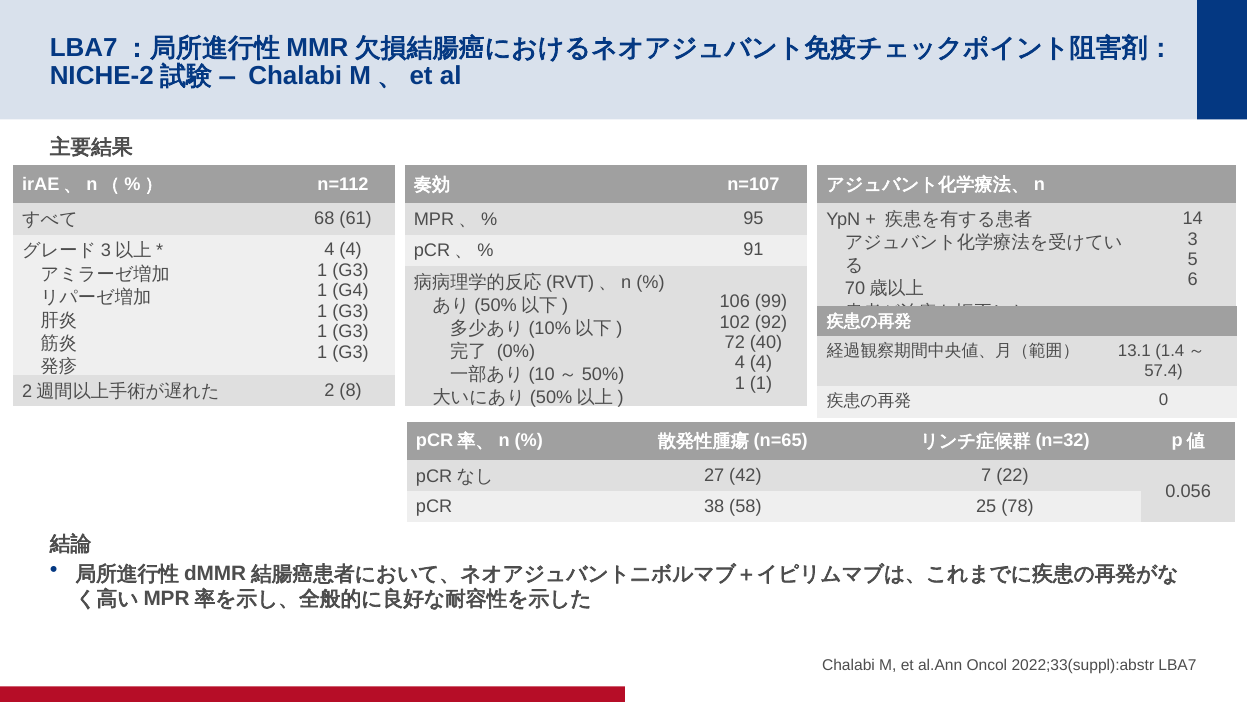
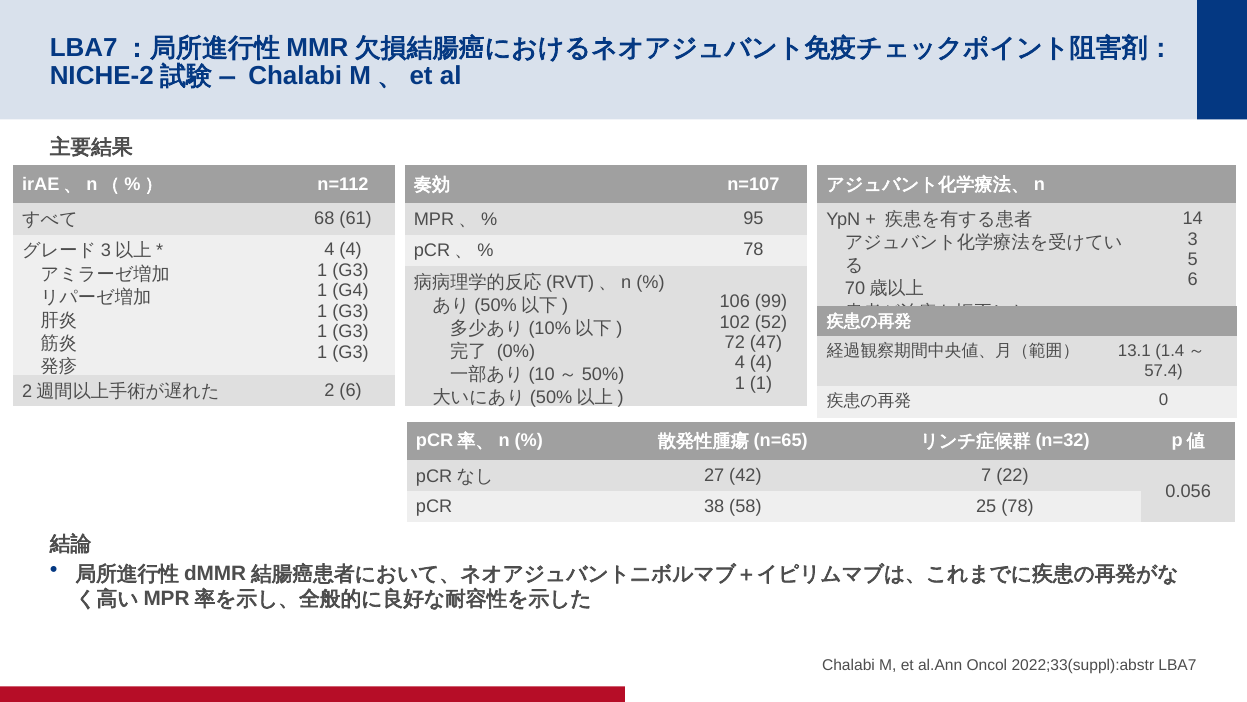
91 at (753, 250): 91 -> 78
92: 92 -> 52
40: 40 -> 47
2 8: 8 -> 6
